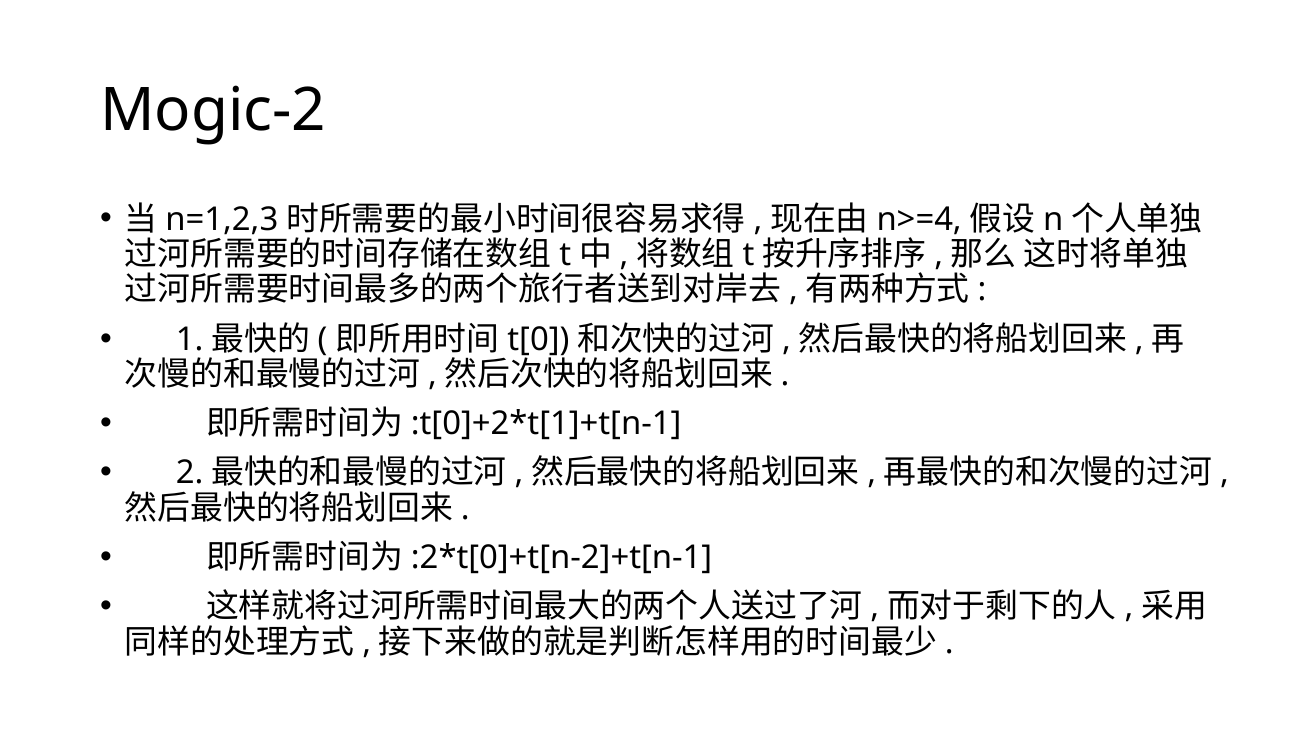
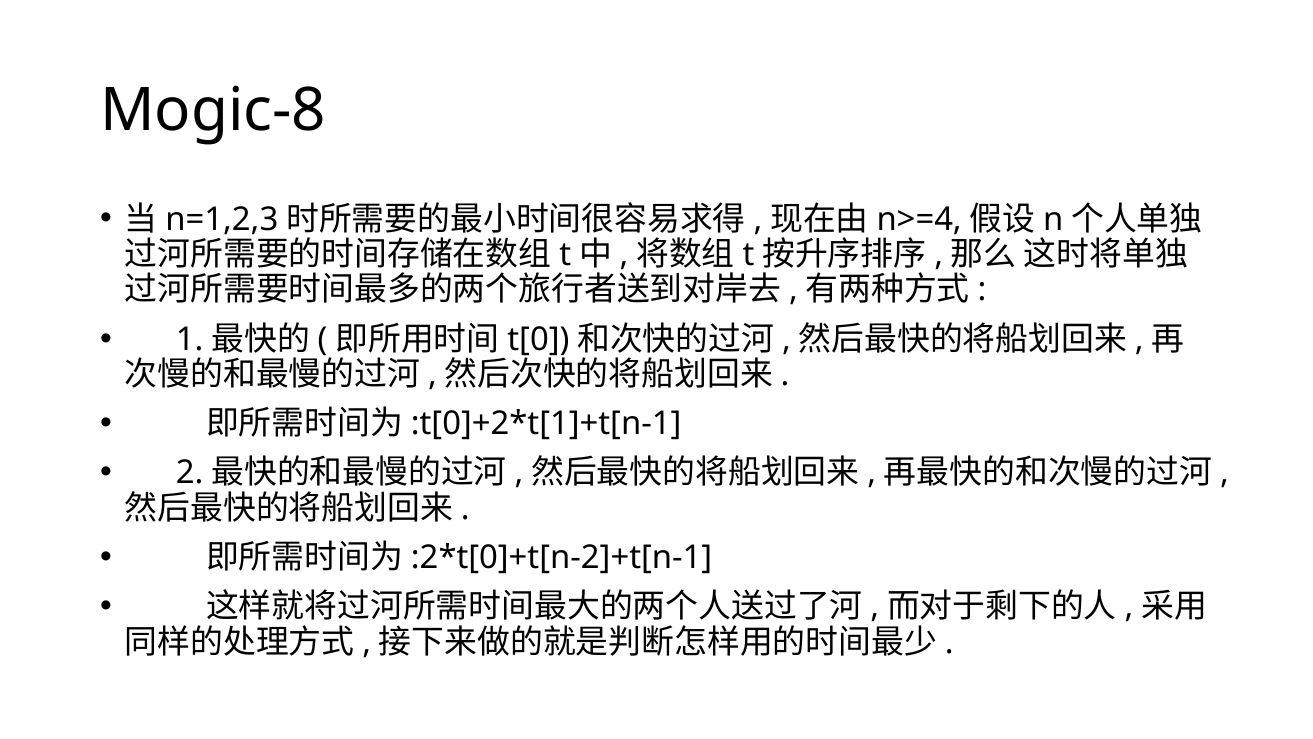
Mogic-2: Mogic-2 -> Mogic-8
